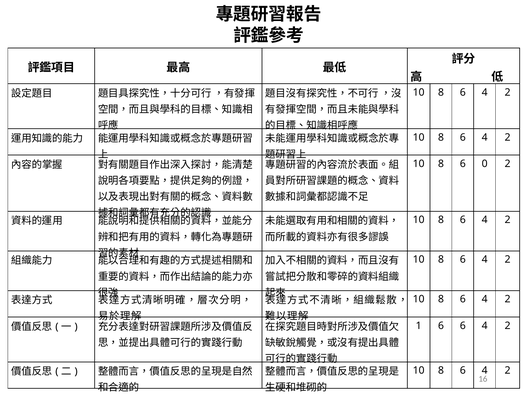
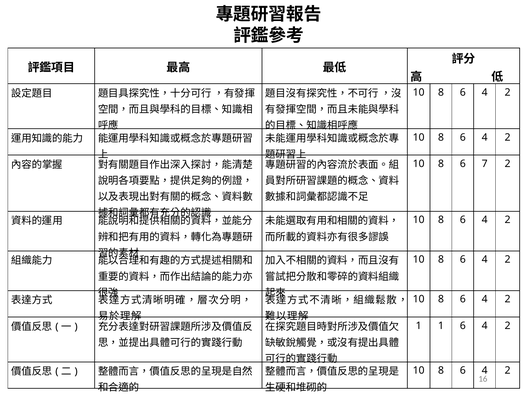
0: 0 -> 7
1 6: 6 -> 1
